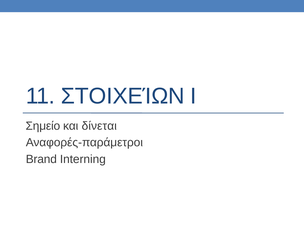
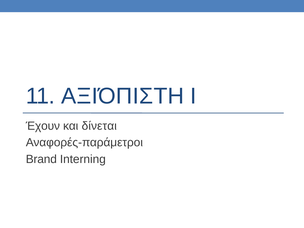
ΣΤΟΙΧΕΊΩΝ: ΣΤΟΙΧΕΊΩΝ -> ΑΞΙΌΠΙΣΤΗ
Σημείο: Σημείο -> Έχουν
